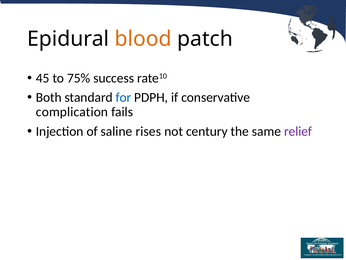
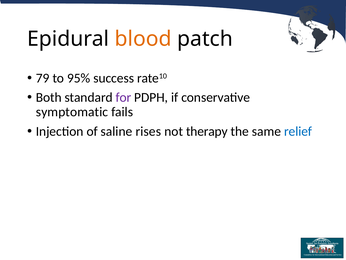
45: 45 -> 79
75%: 75% -> 95%
for colour: blue -> purple
complication: complication -> symptomatic
century: century -> therapy
relief colour: purple -> blue
